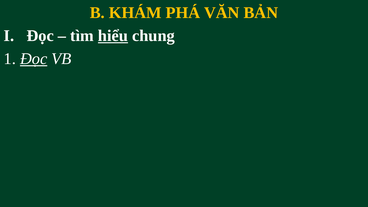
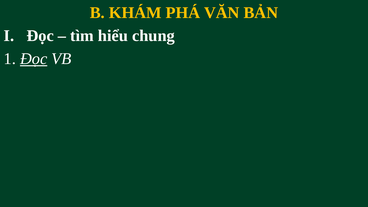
hiểu underline: present -> none
